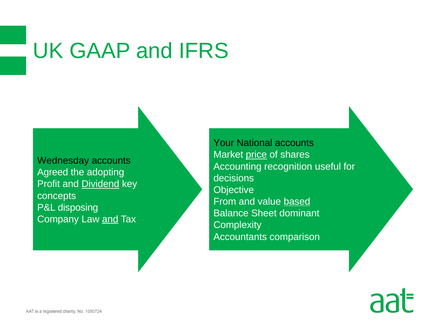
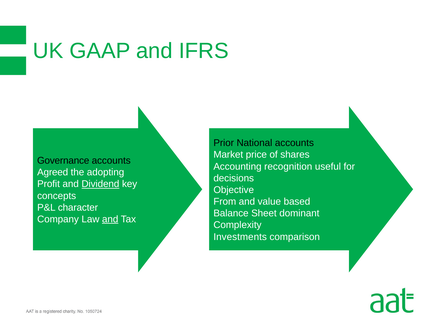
Your: Your -> Prior
price underline: present -> none
Wednesday: Wednesday -> Governance
based underline: present -> none
disposing: disposing -> character
Accountants: Accountants -> Investments
